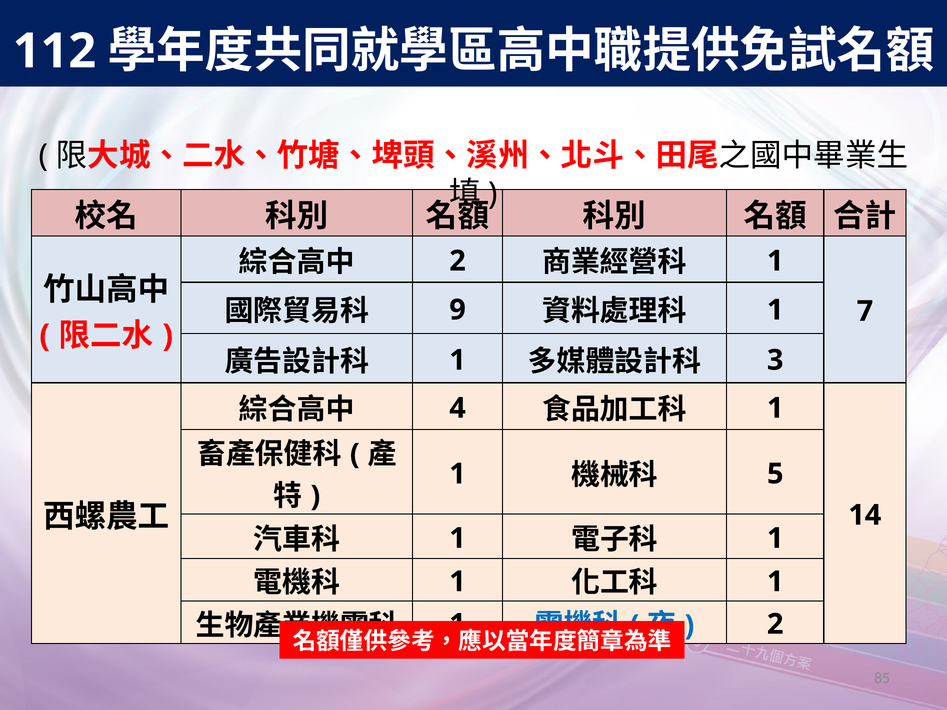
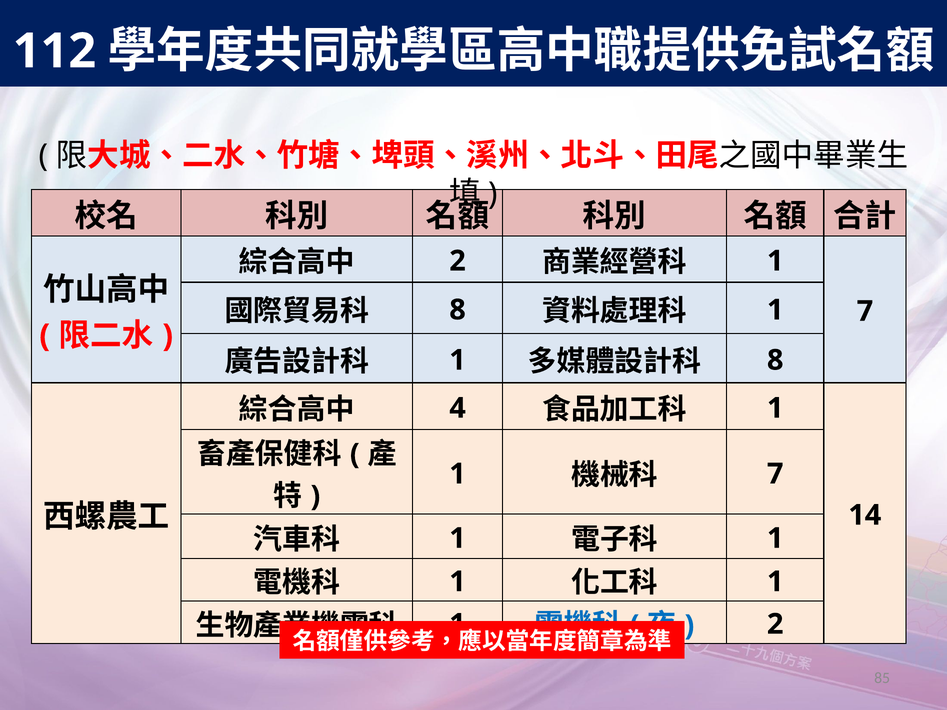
9 at (458, 310): 9 -> 8
3 at (775, 360): 3 -> 8
5 at (775, 474): 5 -> 7
